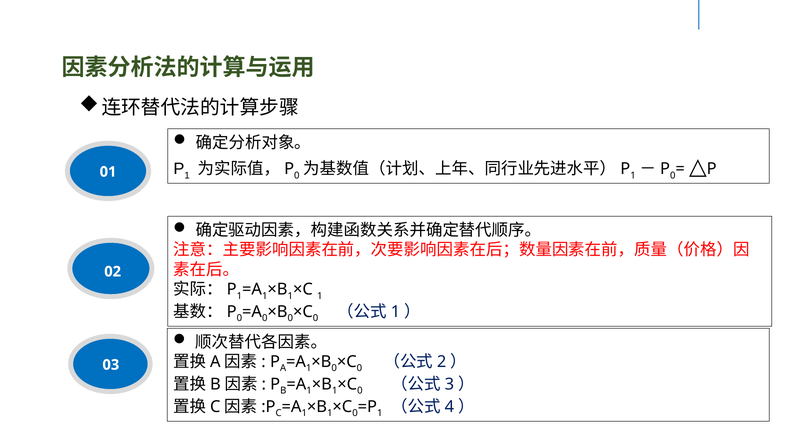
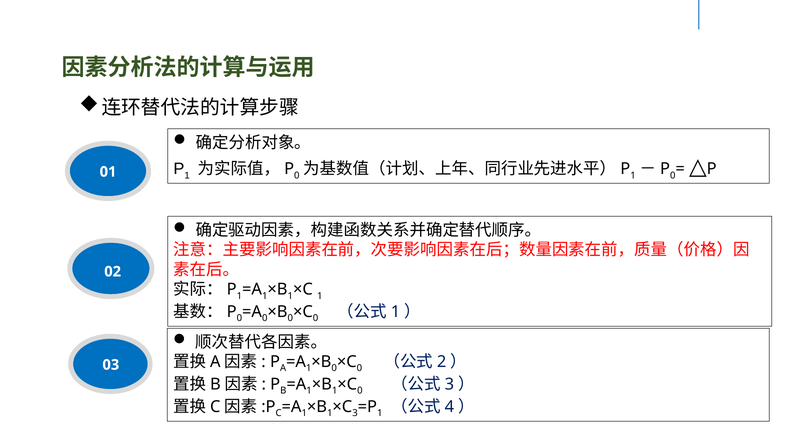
0 at (355, 413): 0 -> 3
